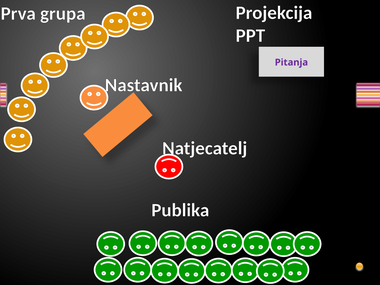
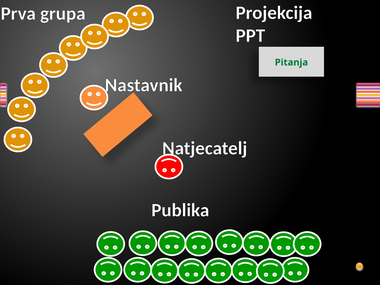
Pitanja colour: purple -> green
